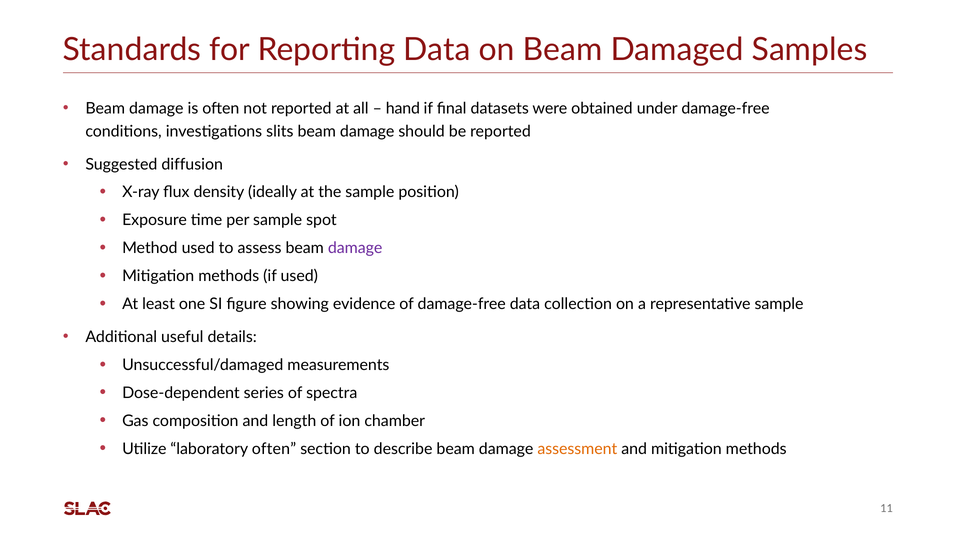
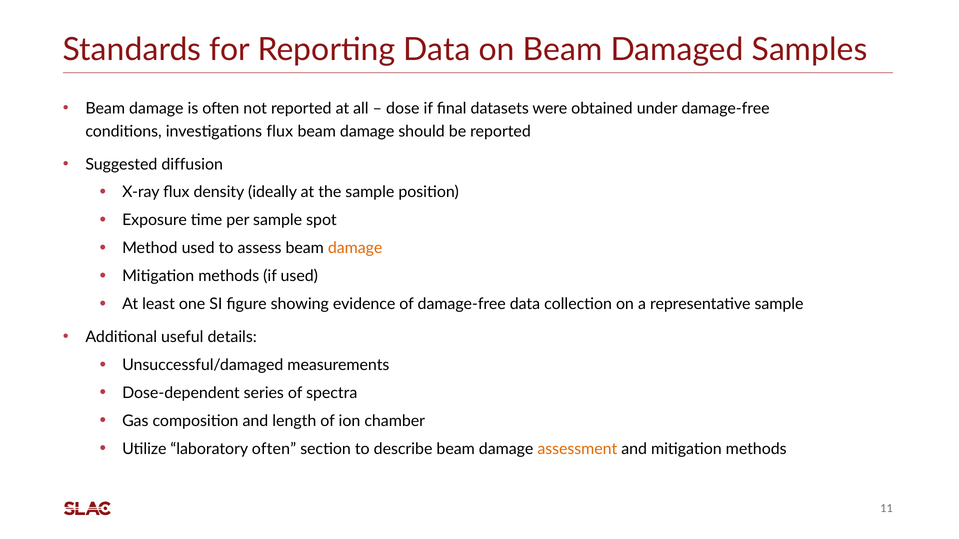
hand: hand -> dose
investigations slits: slits -> flux
damage at (355, 248) colour: purple -> orange
